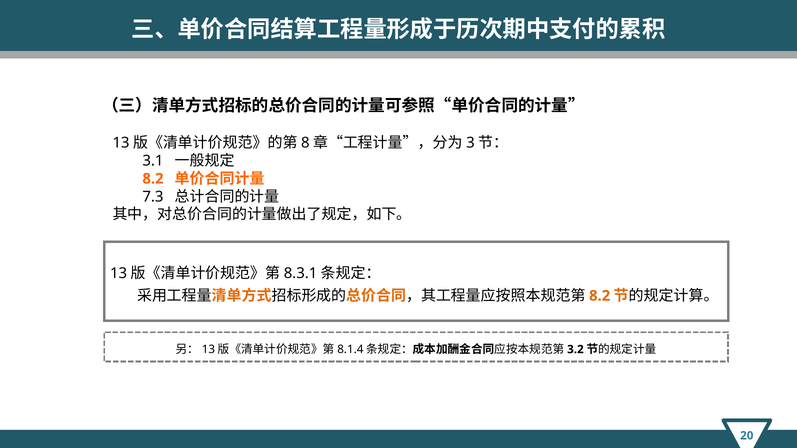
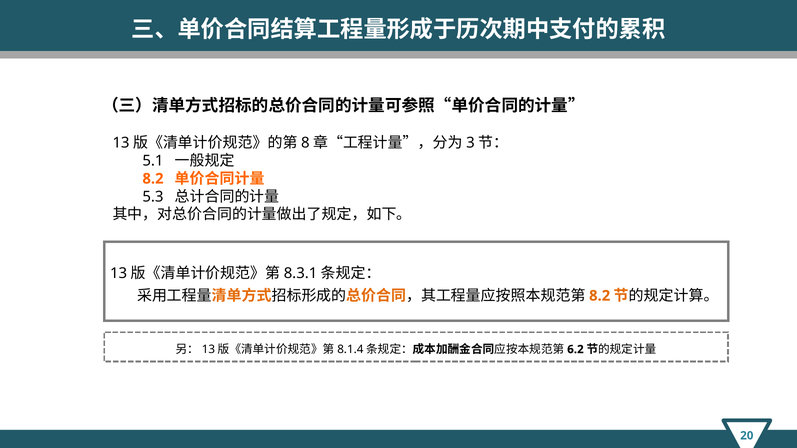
3.1: 3.1 -> 5.1
7.3: 7.3 -> 5.3
3.2: 3.2 -> 6.2
